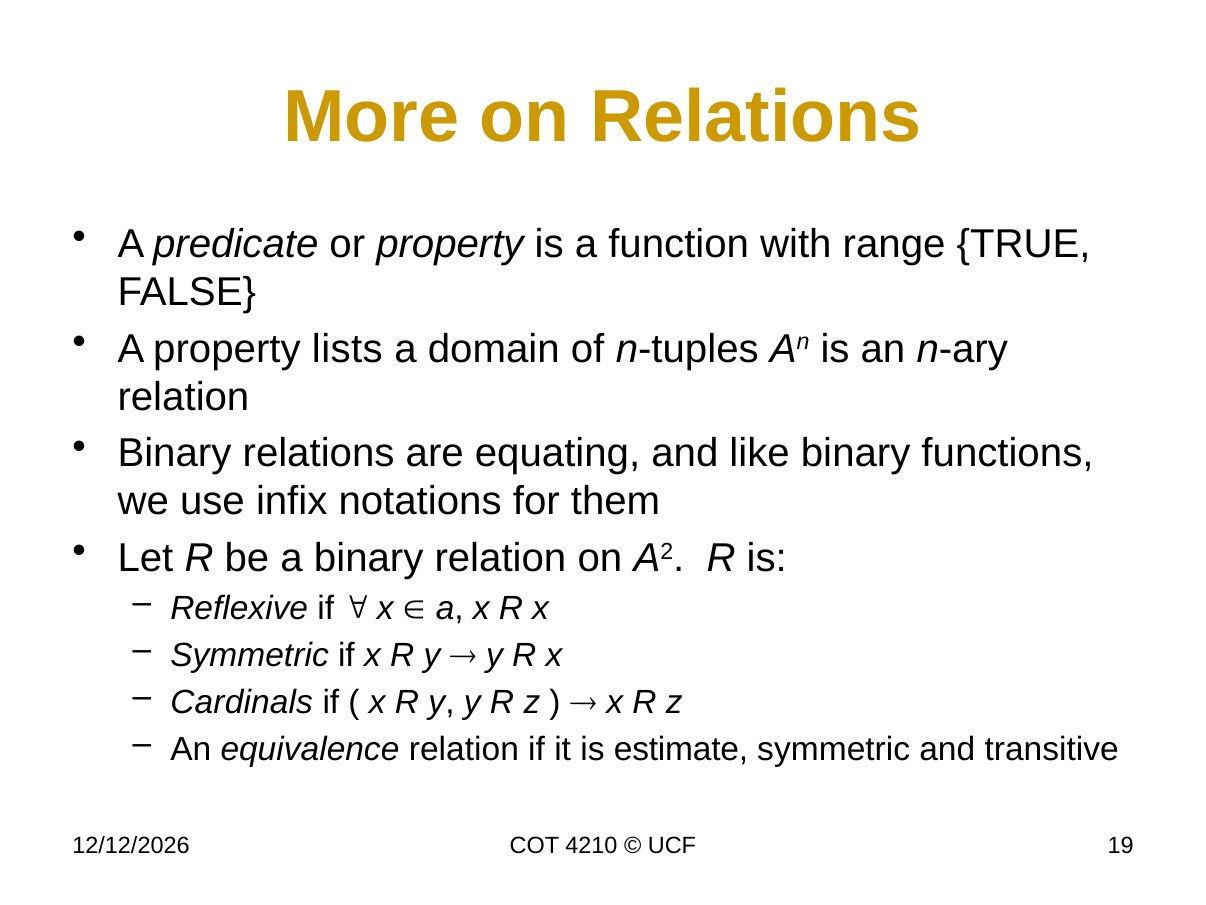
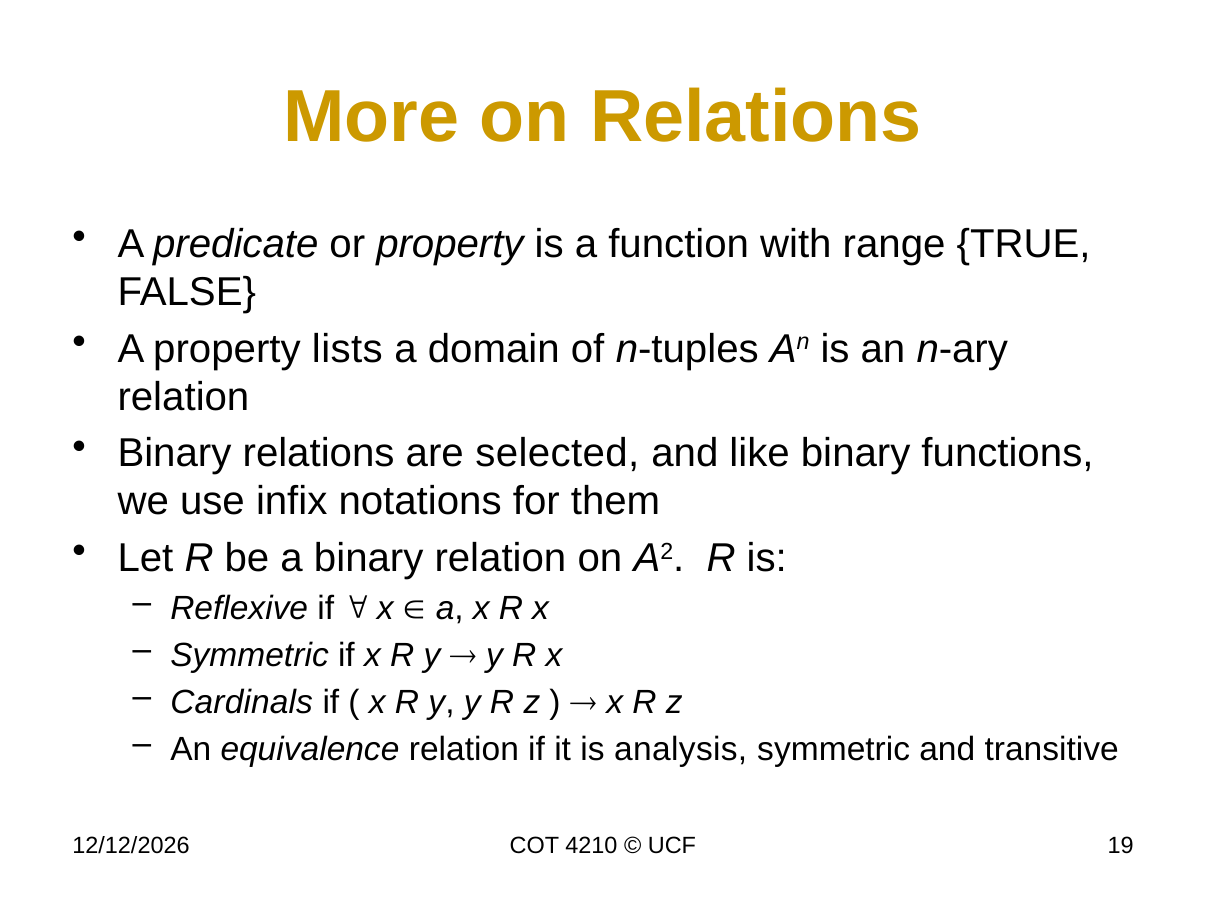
equating: equating -> selected
estimate: estimate -> analysis
